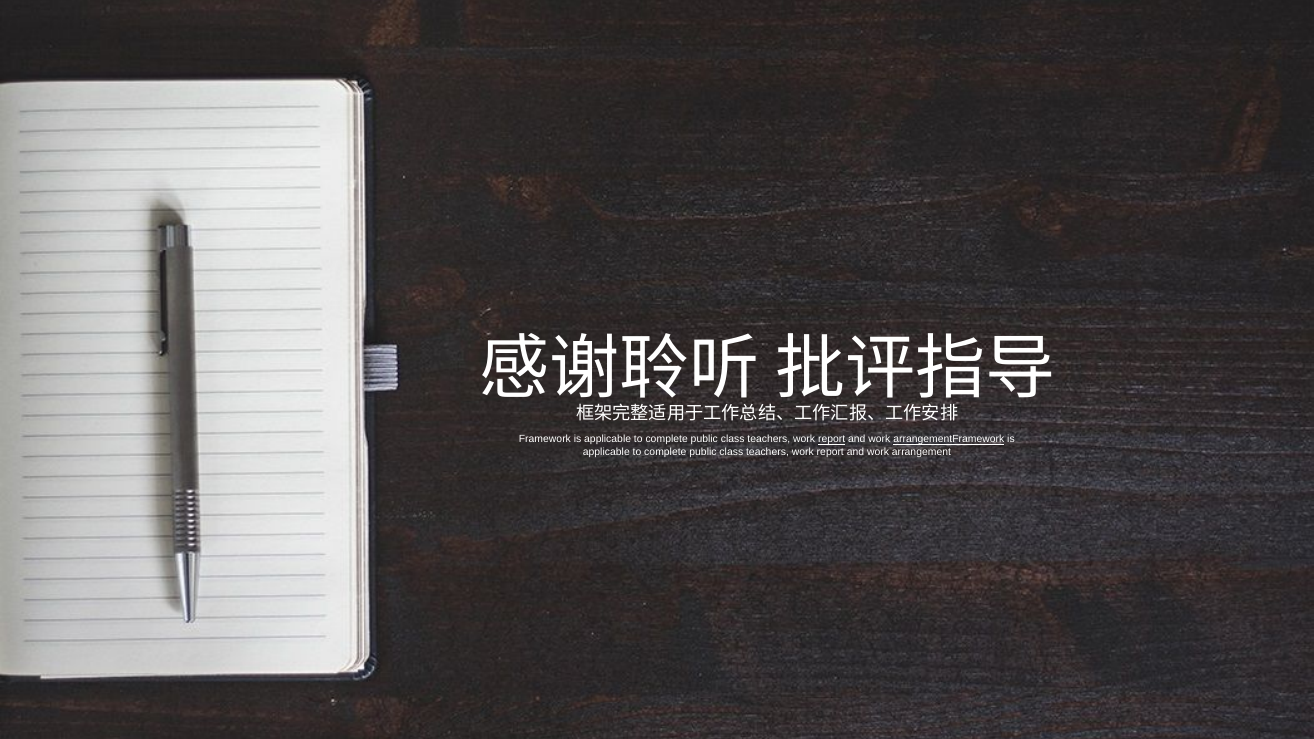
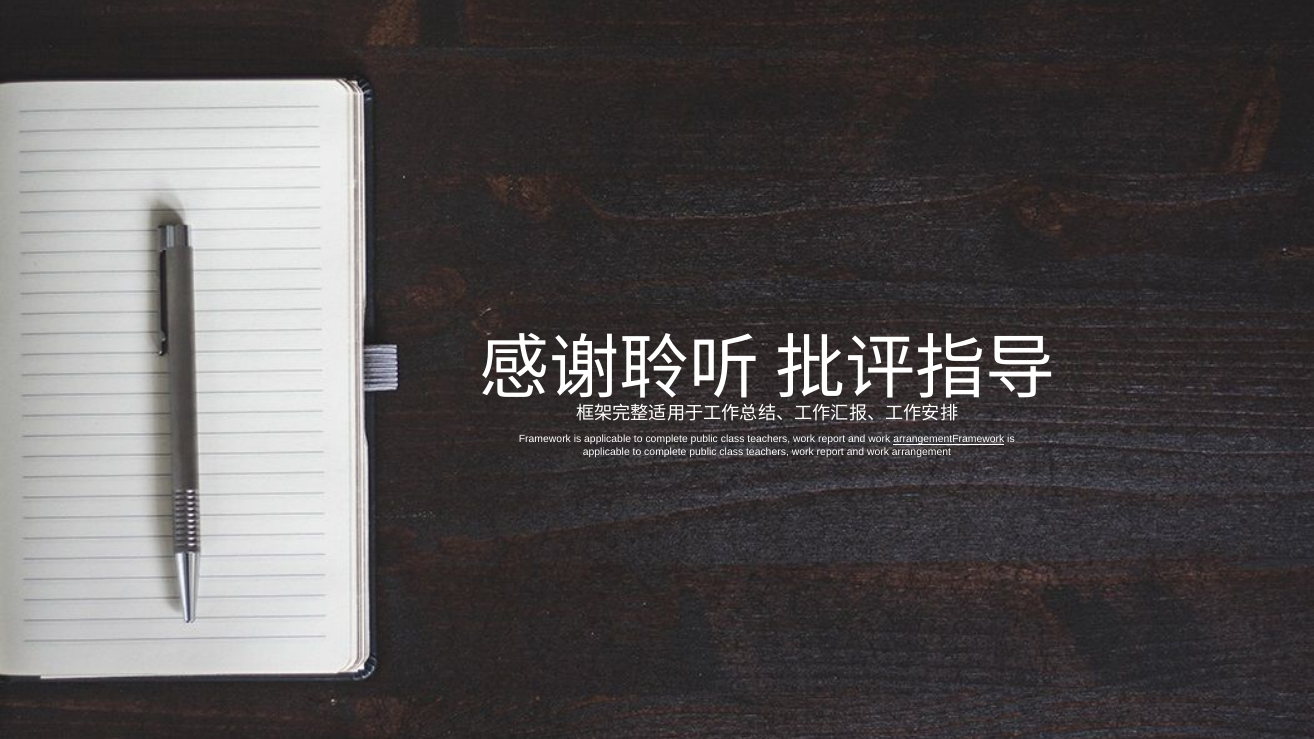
report at (832, 440) underline: present -> none
